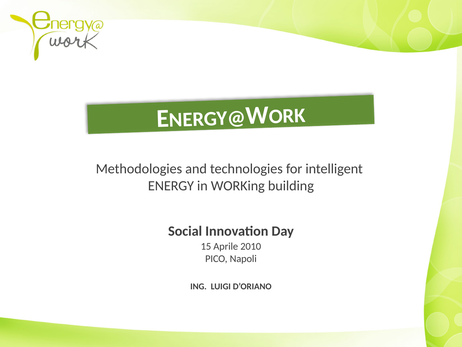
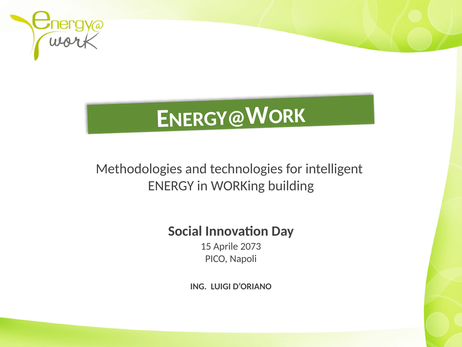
2010: 2010 -> 2073
